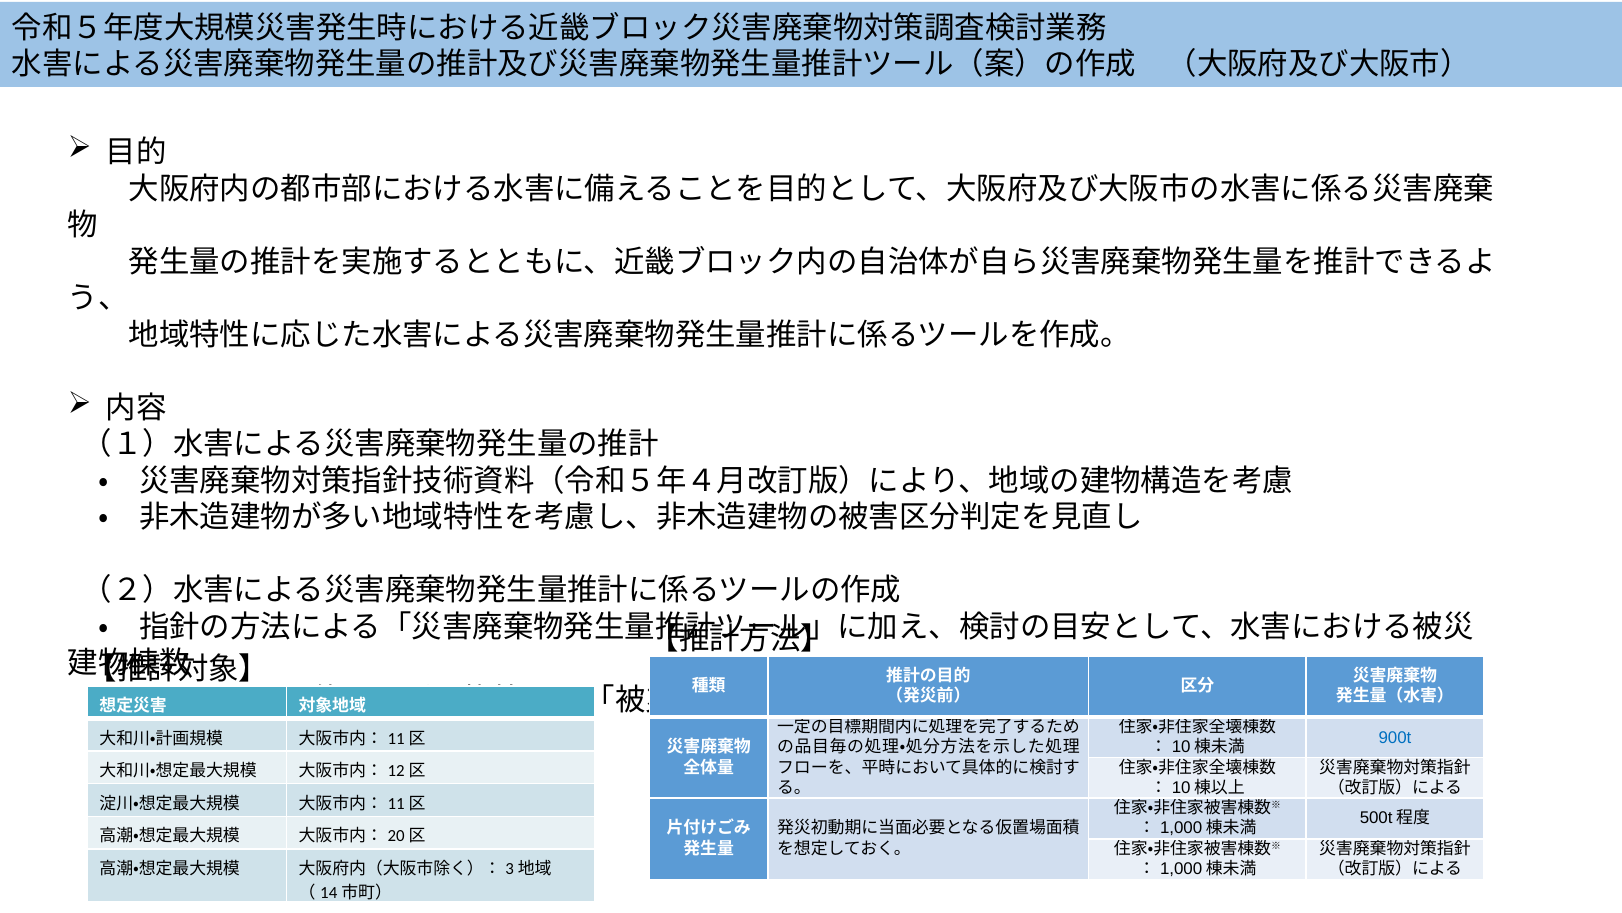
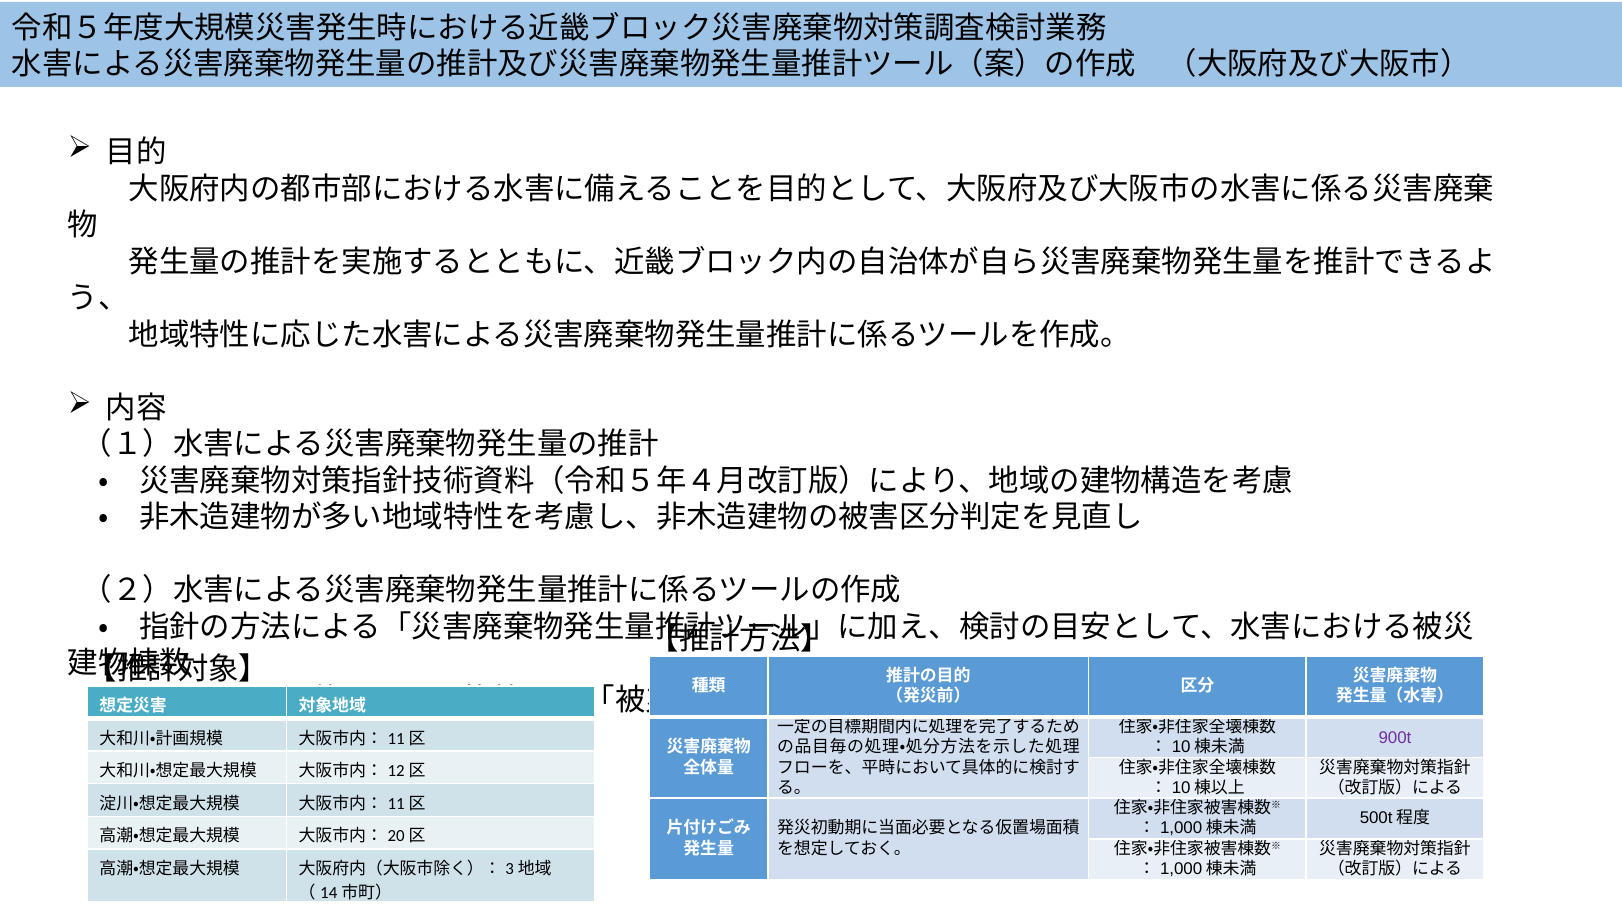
900t colour: blue -> purple
